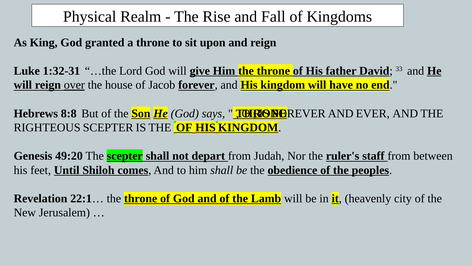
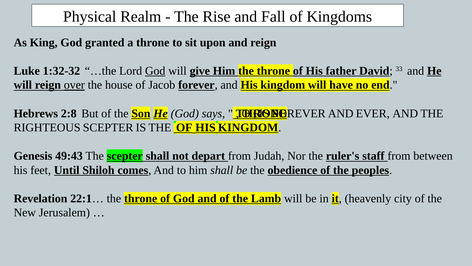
1:32-31: 1:32-31 -> 1:32-32
God at (155, 71) underline: none -> present
8:8: 8:8 -> 2:8
49:20: 49:20 -> 49:43
